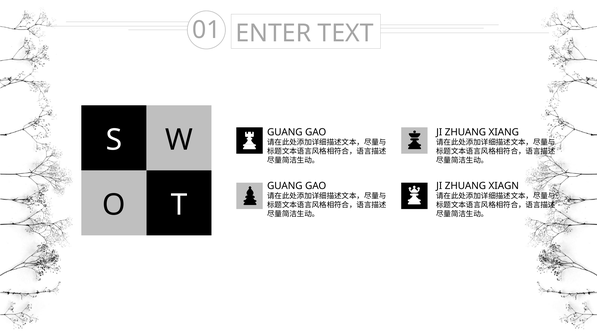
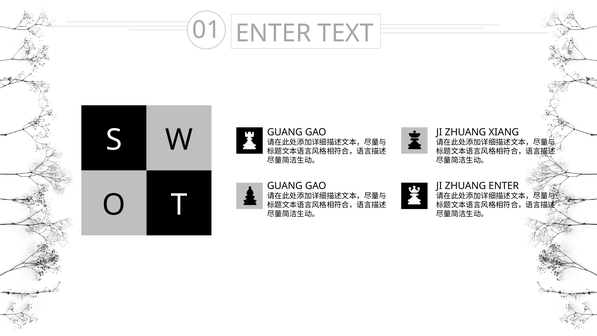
ZHUANG XIAGN: XIAGN -> ENTER
